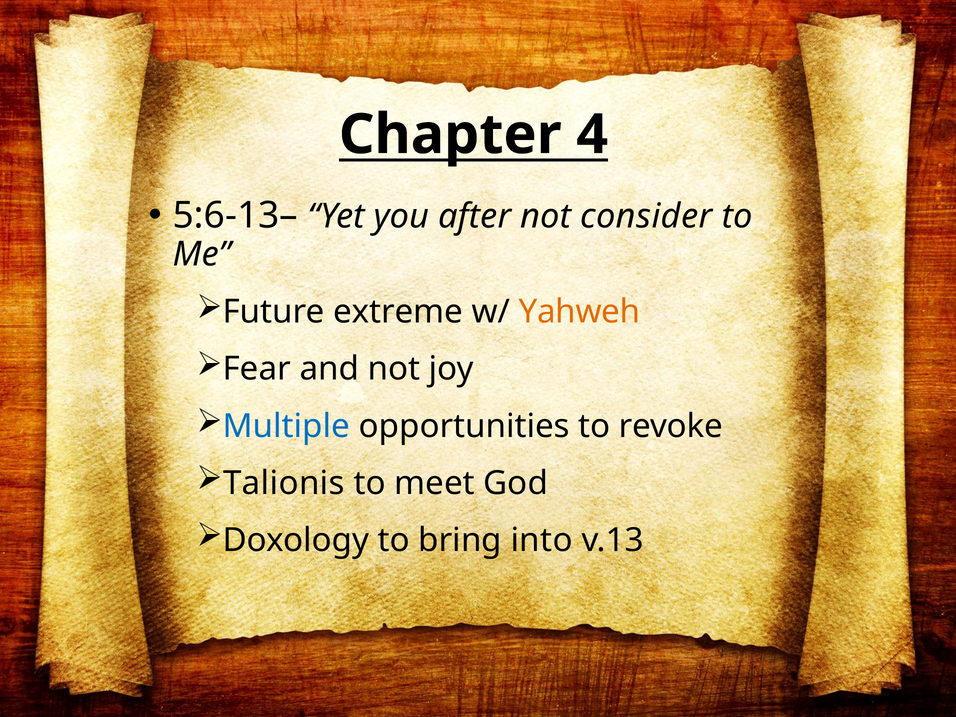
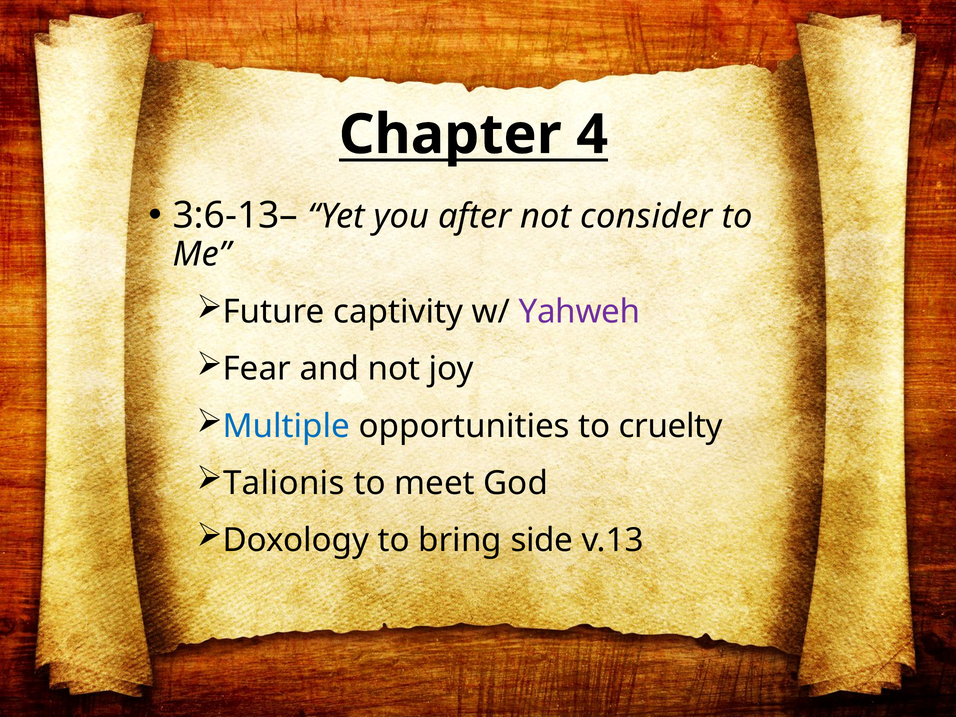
5:6-13–: 5:6-13– -> 3:6-13–
extreme: extreme -> captivity
Yahweh colour: orange -> purple
revoke: revoke -> cruelty
into: into -> side
